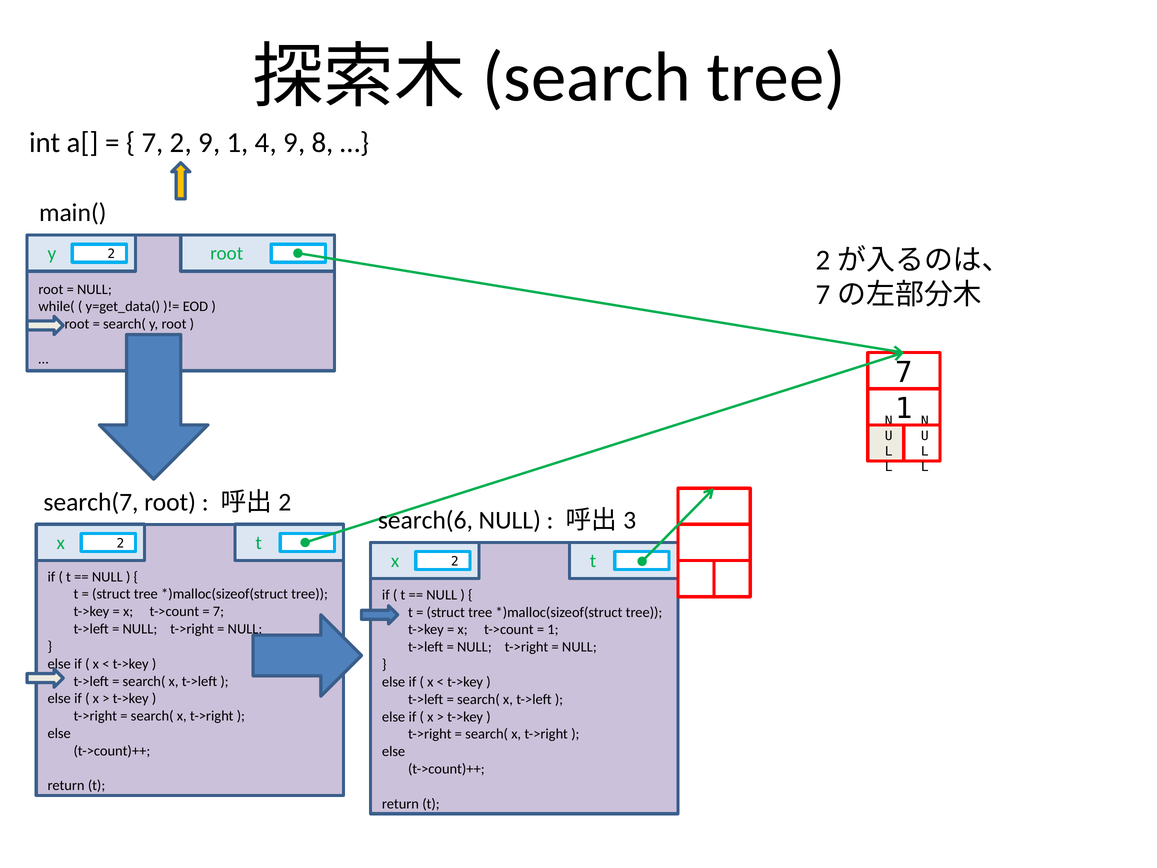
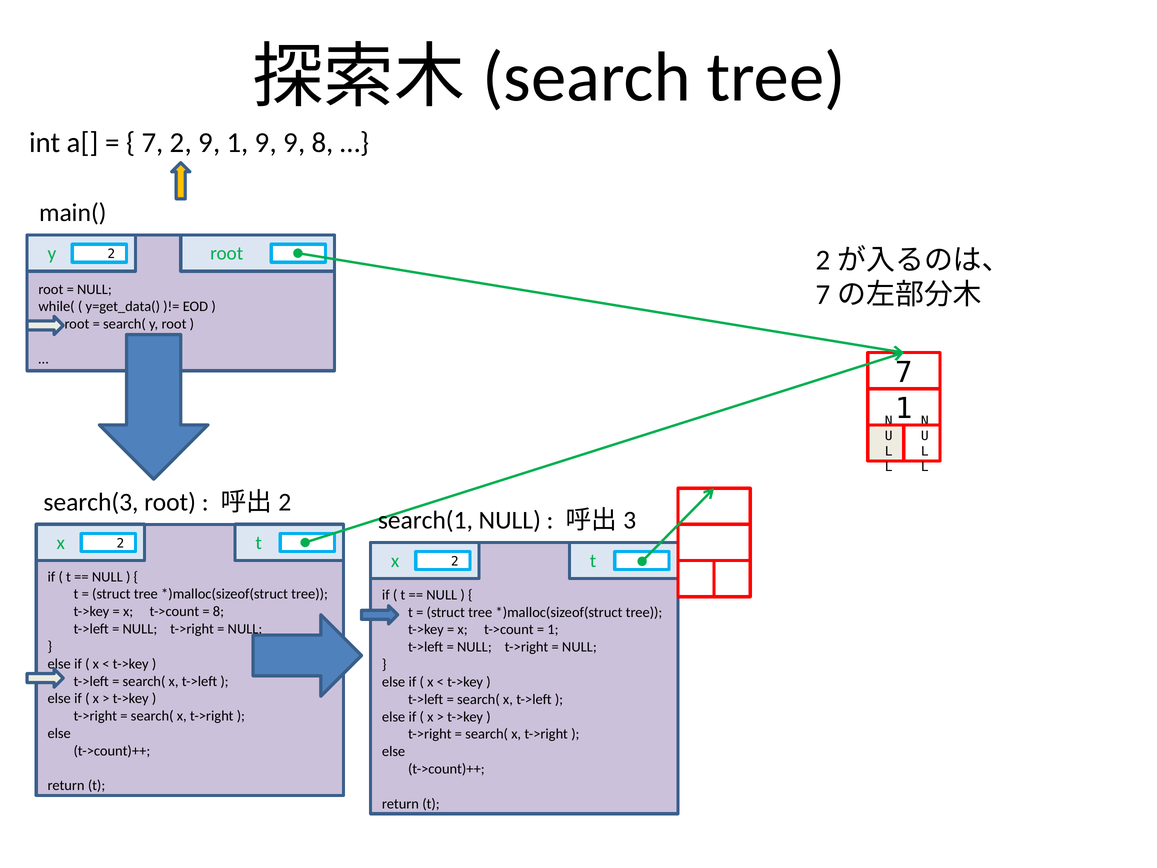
1 4: 4 -> 9
search(7: search(7 -> search(3
search(6: search(6 -> search(1
7 at (218, 611): 7 -> 8
